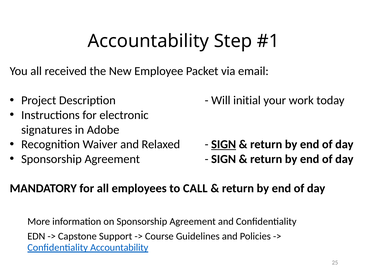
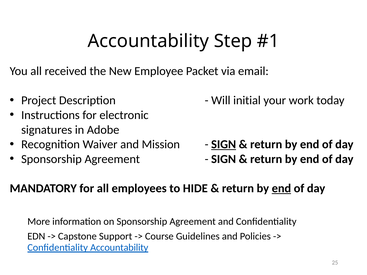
Relaxed: Relaxed -> Mission
CALL: CALL -> HIDE
end at (281, 189) underline: none -> present
